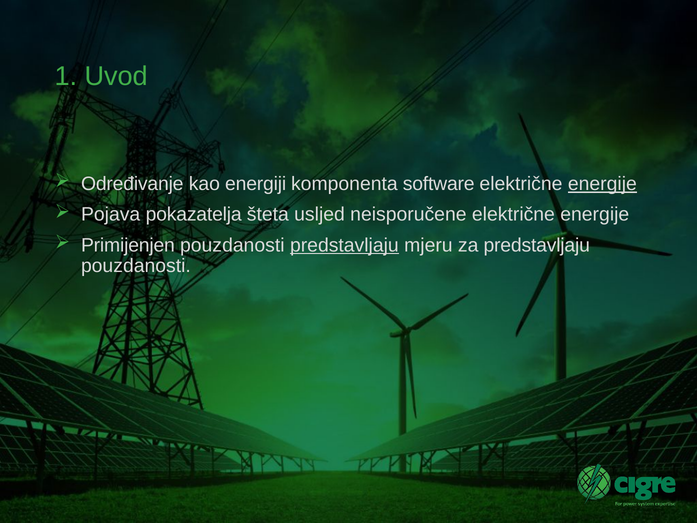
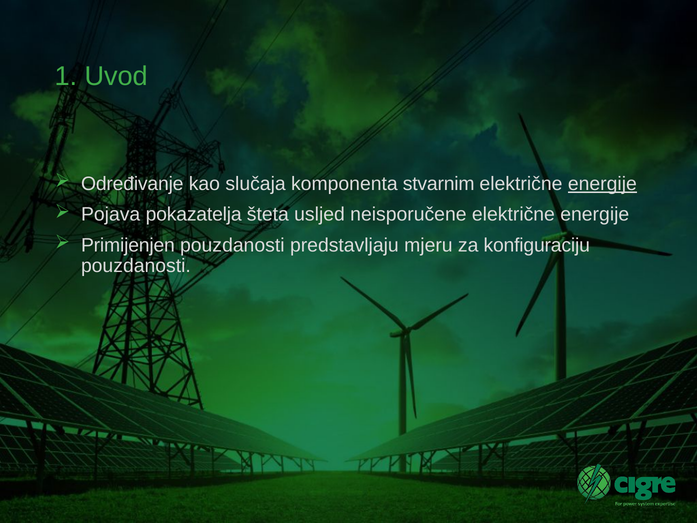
energiji: energiji -> slučaja
software: software -> stvarnim
predstavljaju at (344, 245) underline: present -> none
za predstavljaju: predstavljaju -> konfiguraciju
